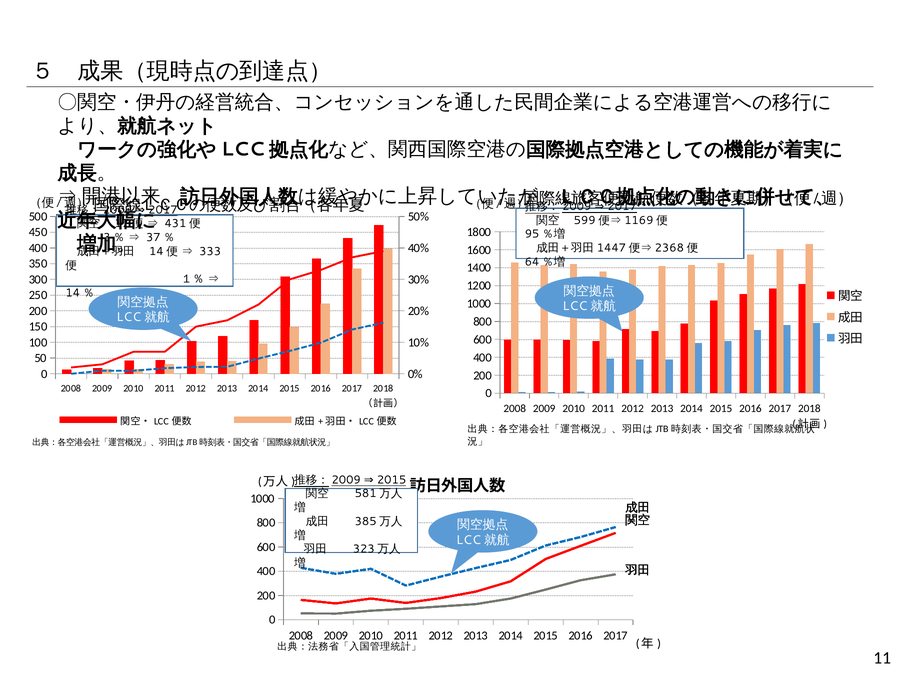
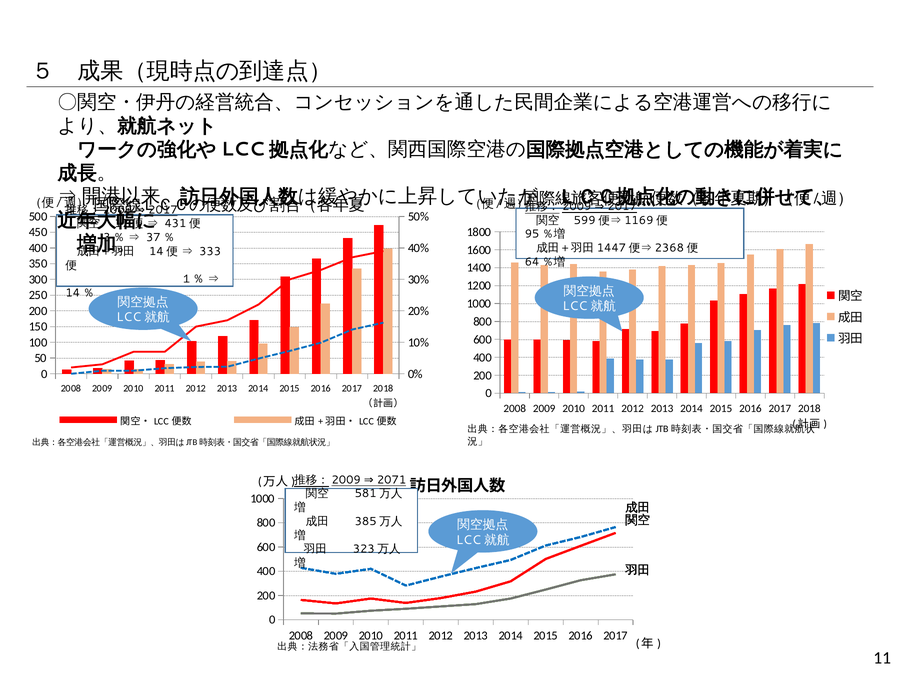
2015 at (392, 480): 2015 -> 2071
